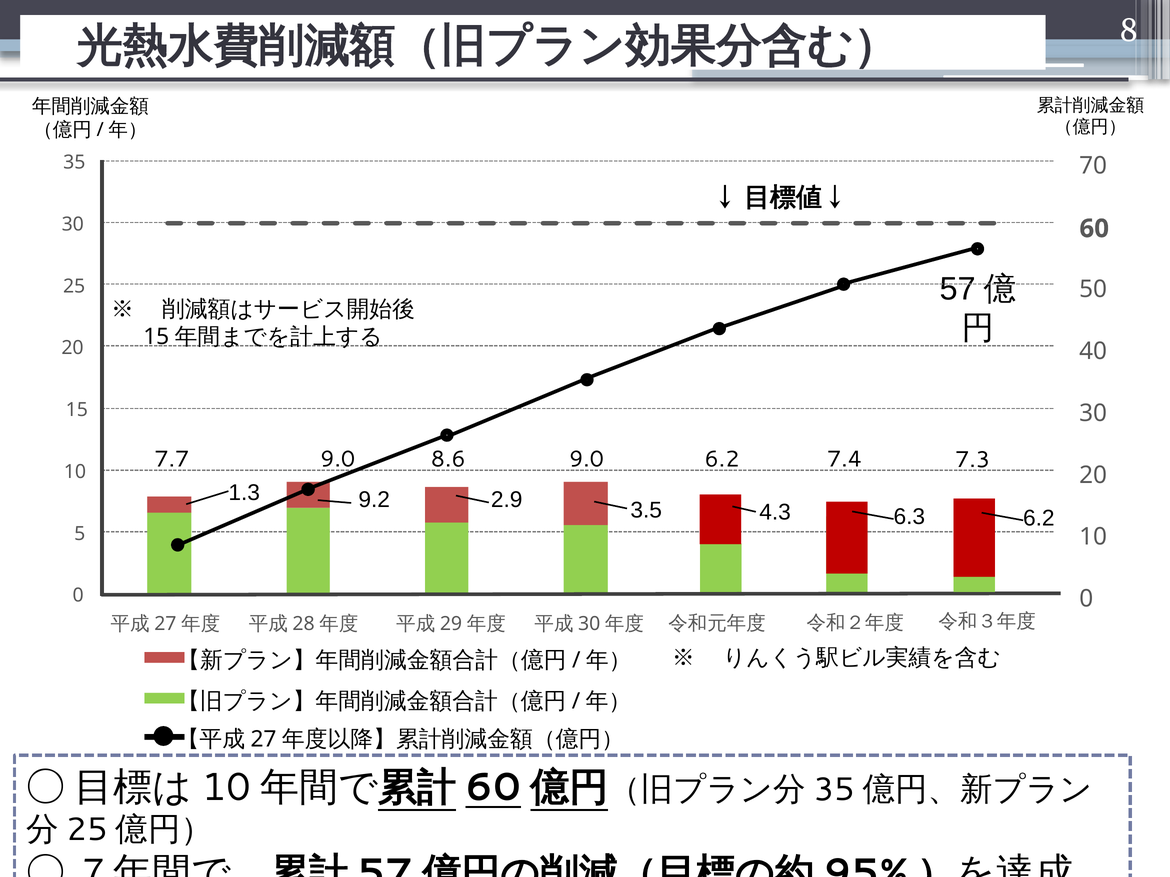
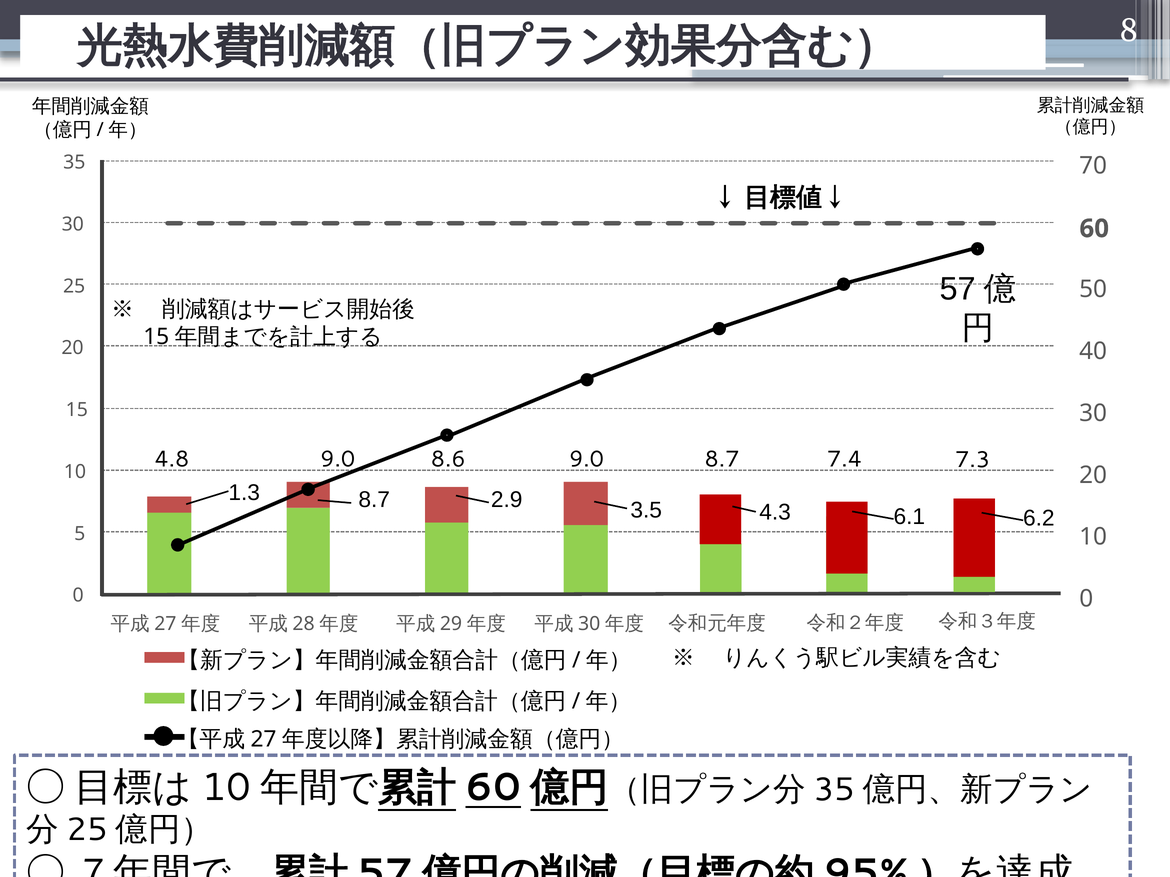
7.7: 7.7 -> 4.8
9.0 6.2: 6.2 -> 8.7
9.2 at (374, 500): 9.2 -> 8.7
6.3: 6.3 -> 6.1
